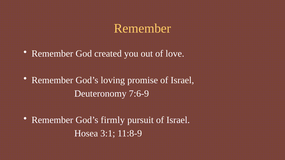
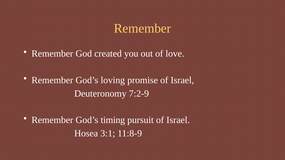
7:6-9: 7:6-9 -> 7:2-9
firmly: firmly -> timing
